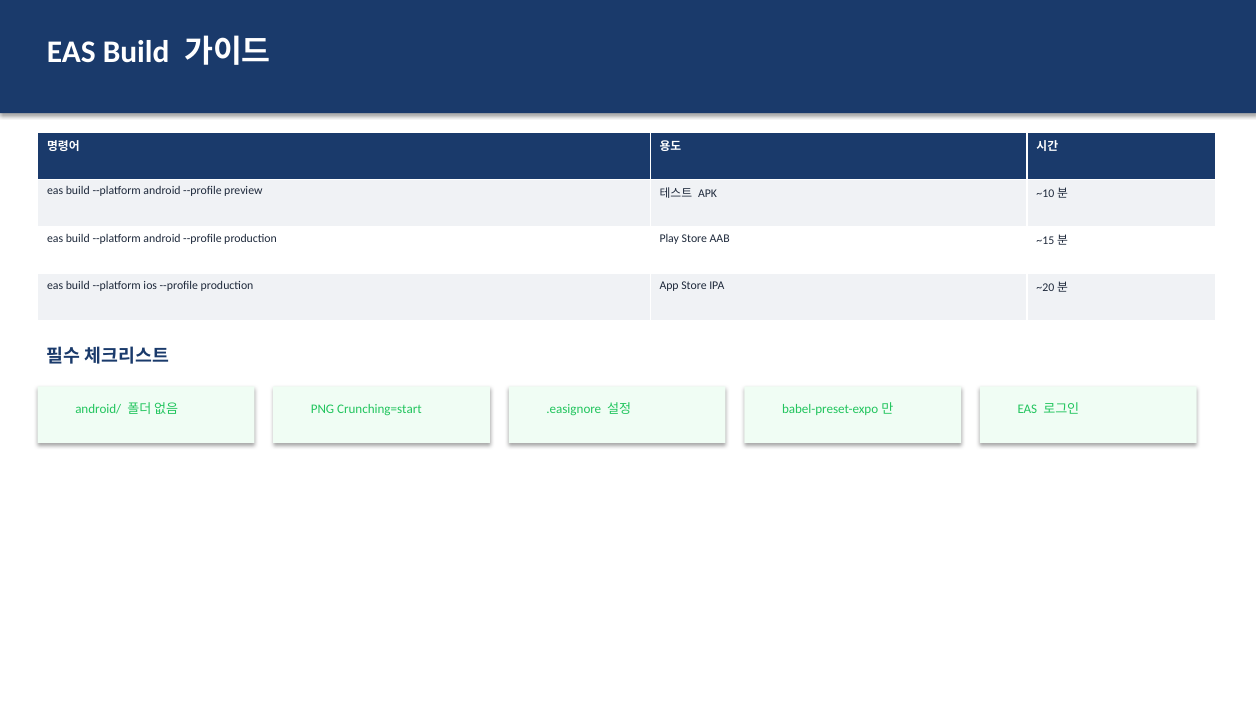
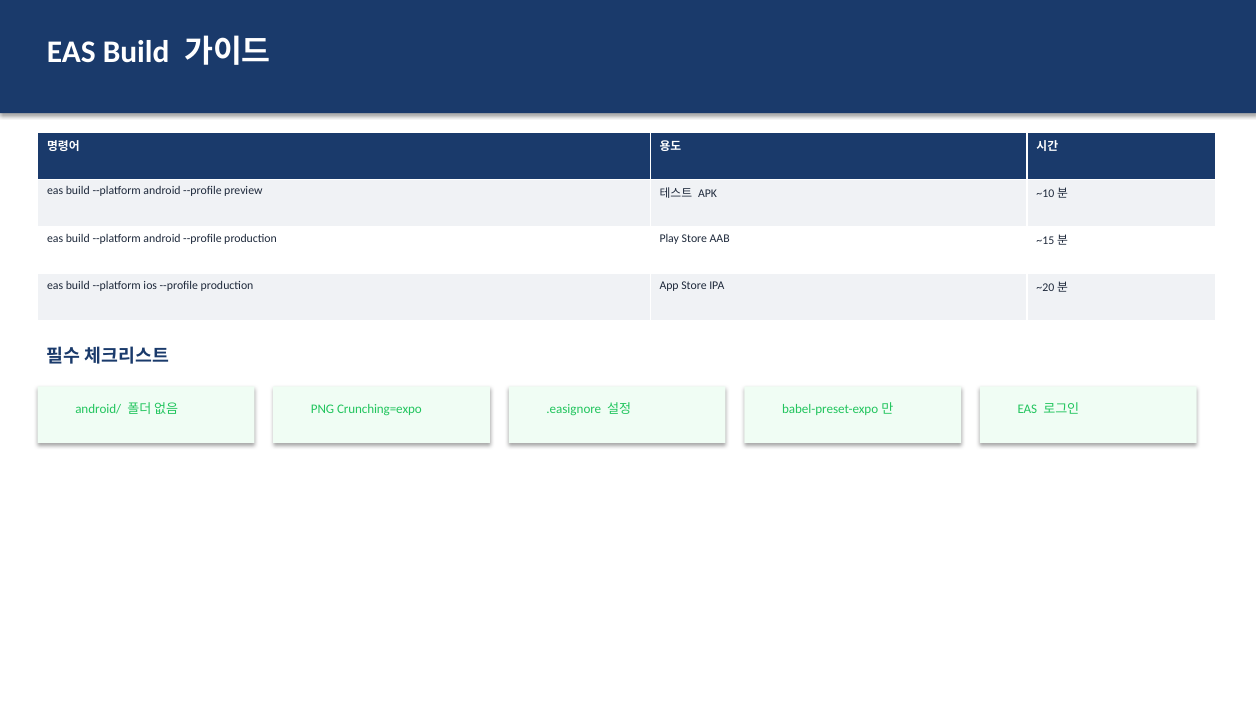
Crunching=start: Crunching=start -> Crunching=expo
